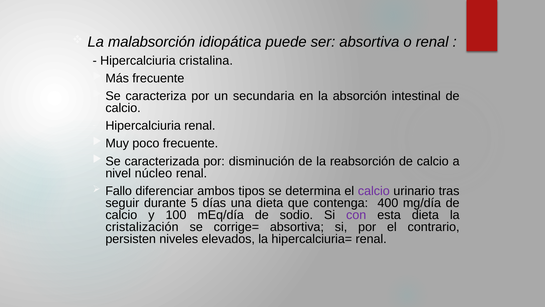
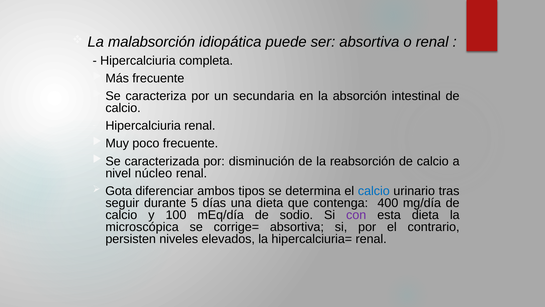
cristalina: cristalina -> completa
Fallo: Fallo -> Gota
calcio at (374, 191) colour: purple -> blue
cristalización: cristalización -> microscópica
